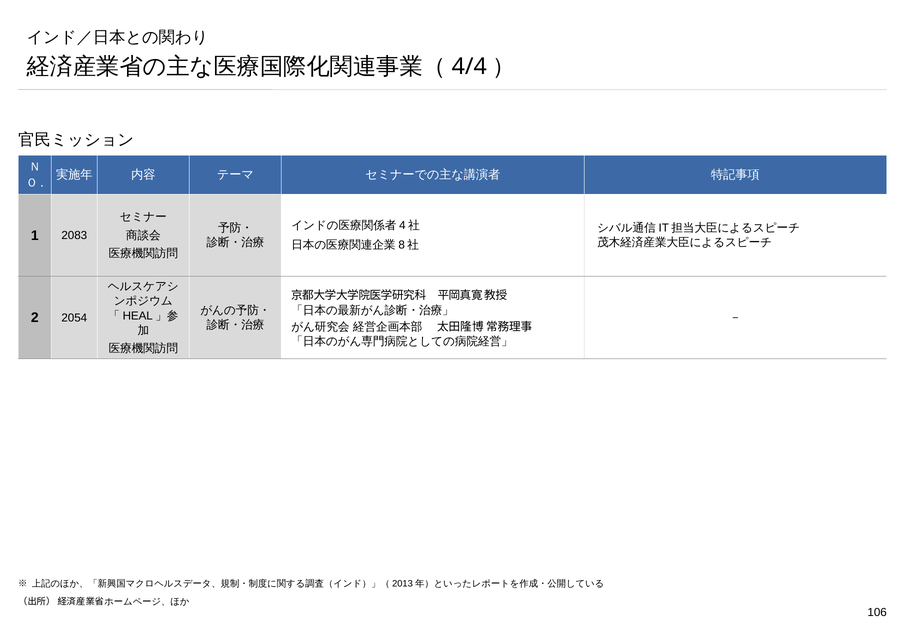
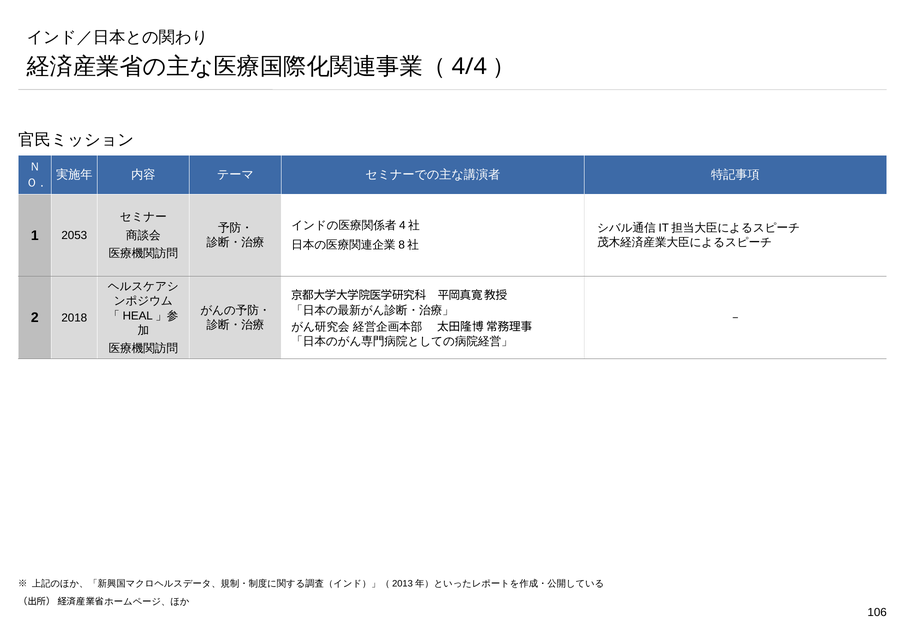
2083: 2083 -> 2053
2054: 2054 -> 2018
